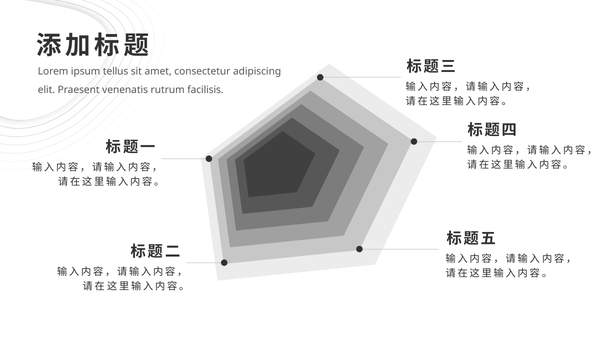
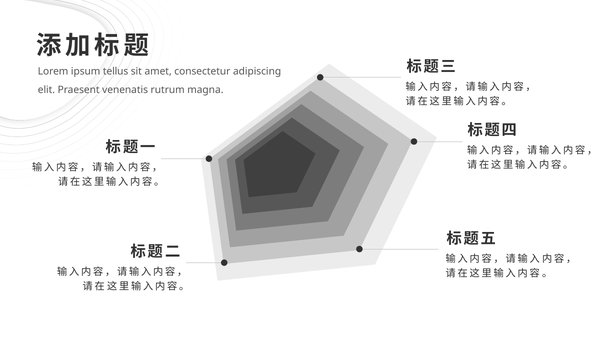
facilisis: facilisis -> magna
